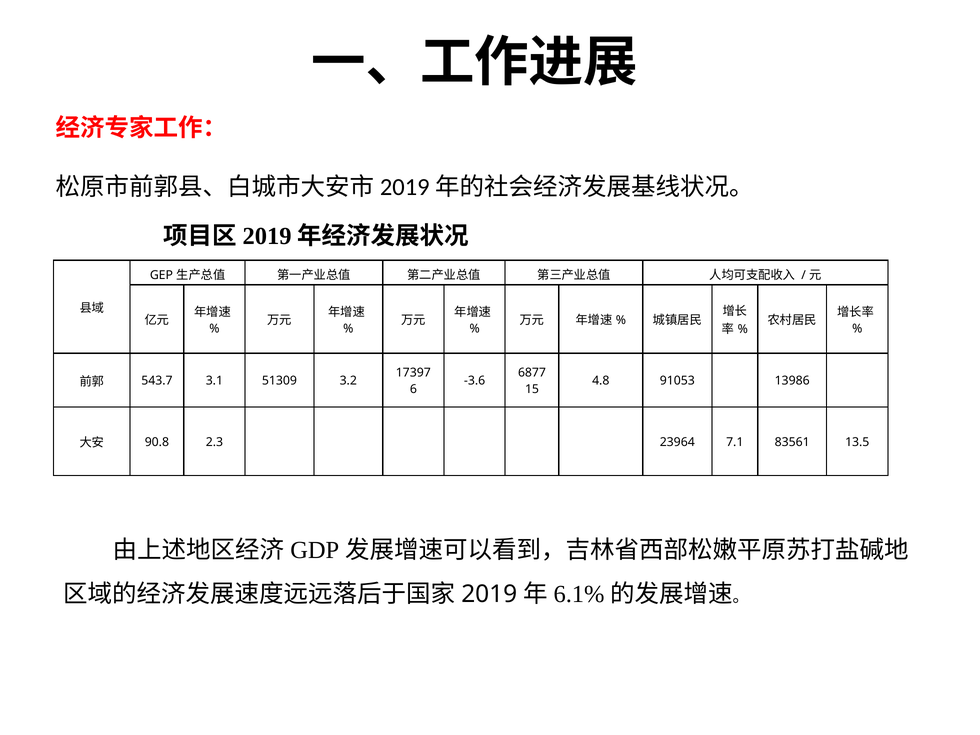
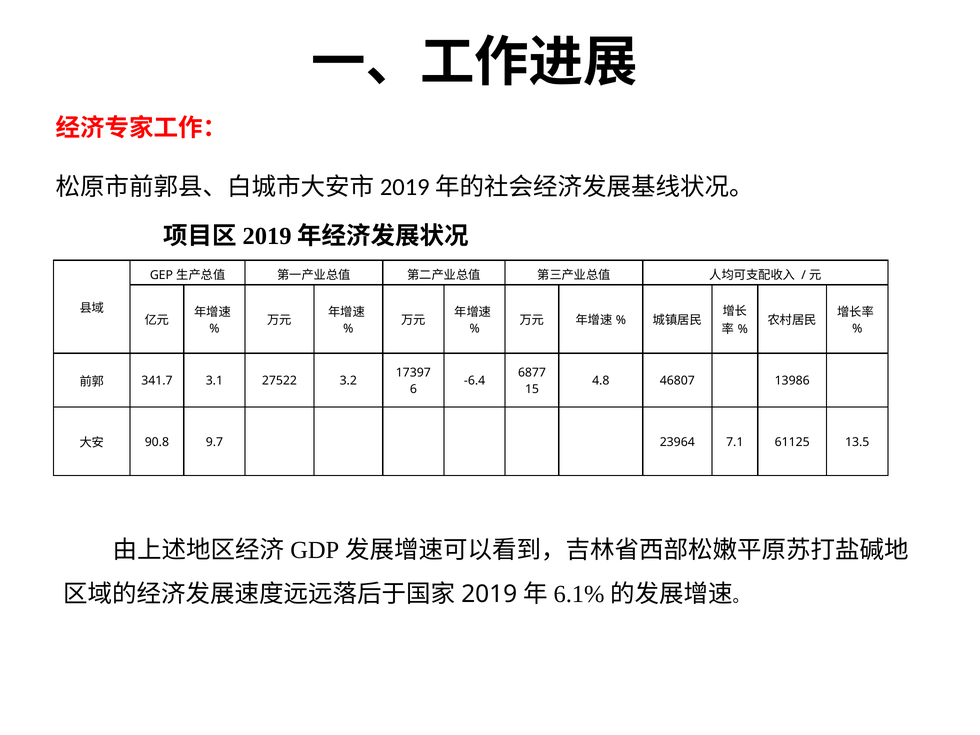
543.7: 543.7 -> 341.7
51309: 51309 -> 27522
-3.6: -3.6 -> -6.4
91053: 91053 -> 46807
2.3: 2.3 -> 9.7
83561: 83561 -> 61125
